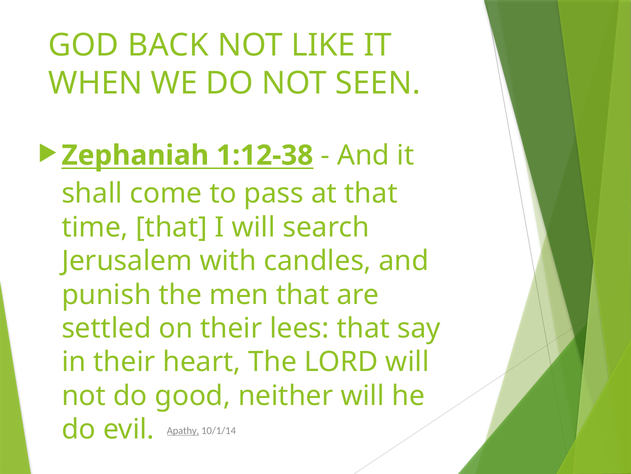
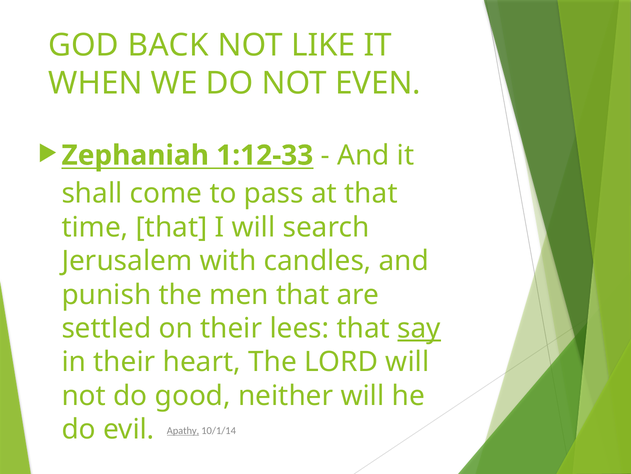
SEEN: SEEN -> EVEN
1:12-38: 1:12-38 -> 1:12-33
say underline: none -> present
